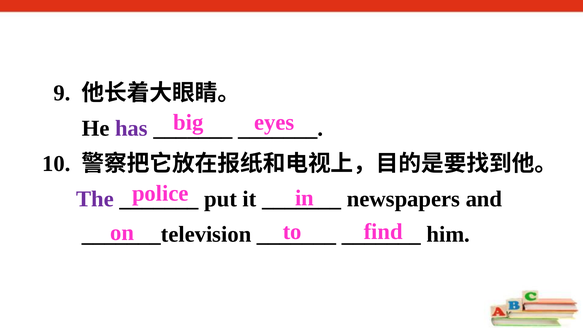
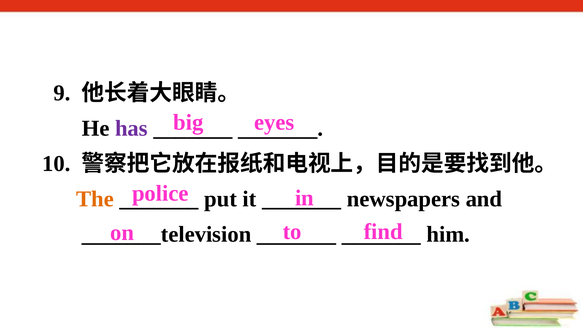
The colour: purple -> orange
